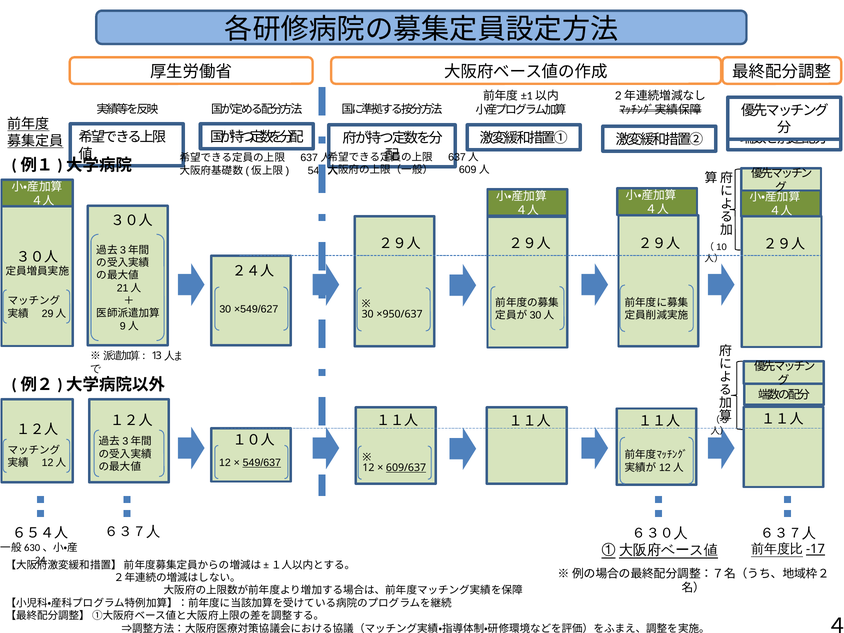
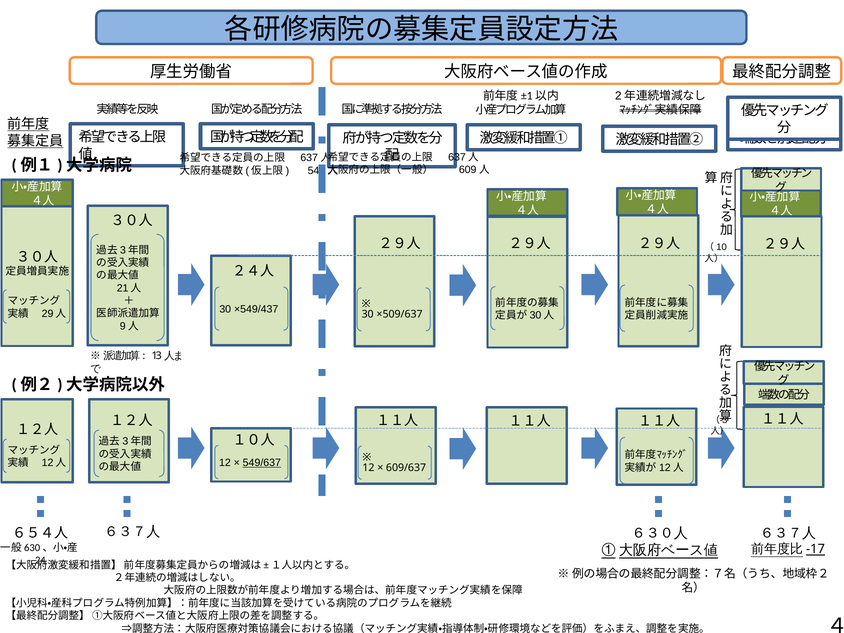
×549/627: ×549/627 -> ×549/437
×950/637: ×950/637 -> ×509/637
609/637 underline: present -> none
